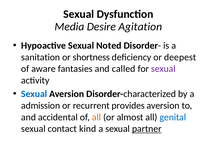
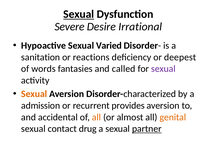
Sexual at (79, 14) underline: none -> present
Media: Media -> Severe
Agitation: Agitation -> Irrational
Noted: Noted -> Varied
shortness: shortness -> reactions
aware: aware -> words
Sexual at (34, 94) colour: blue -> orange
genital colour: blue -> orange
kind: kind -> drug
